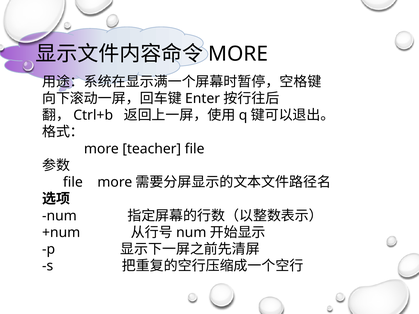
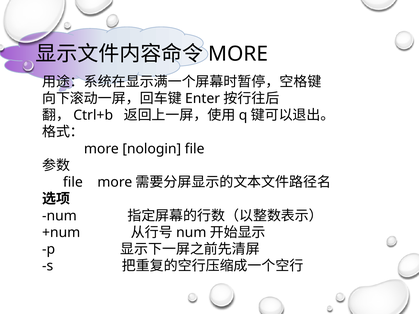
teacher: teacher -> nologin
